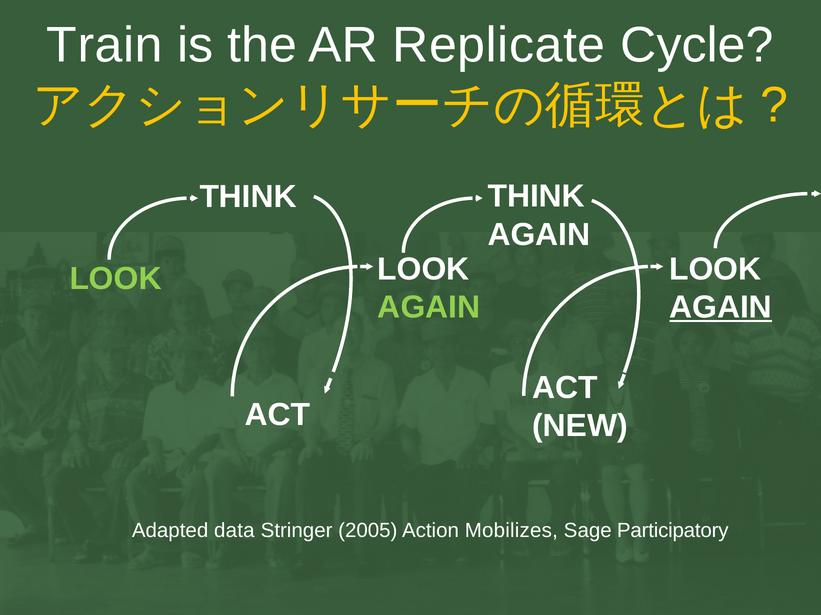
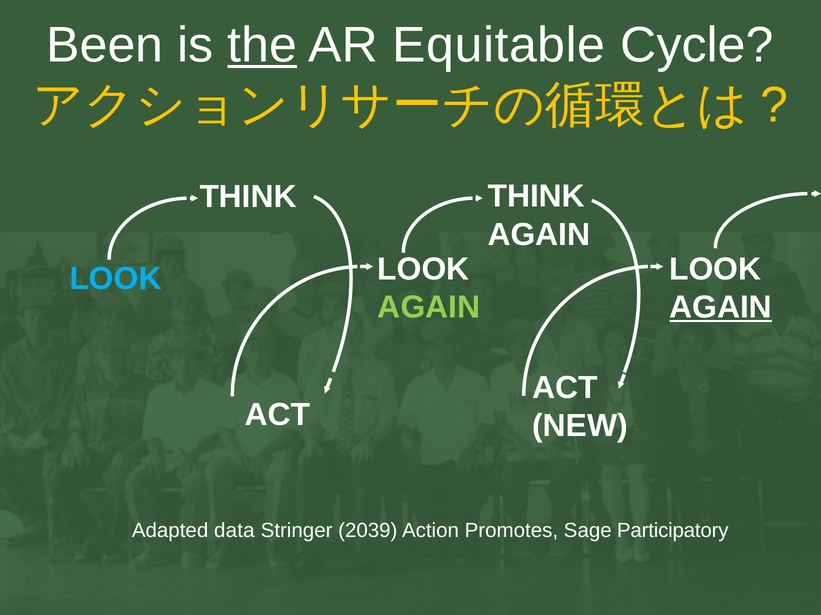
Train: Train -> Been
the underline: none -> present
Replicate: Replicate -> Equitable
LOOK at (116, 279) colour: light green -> light blue
2005: 2005 -> 2039
Mobilizes: Mobilizes -> Promotes
